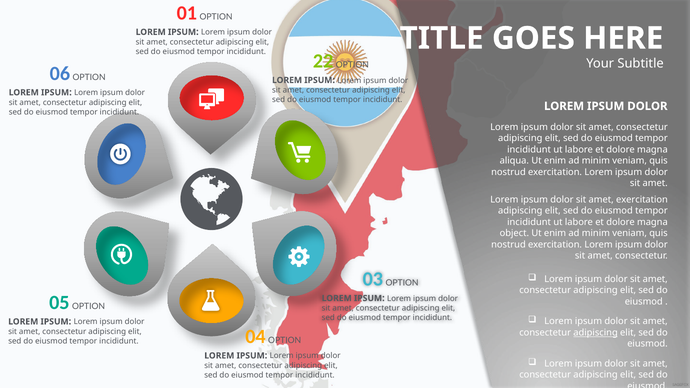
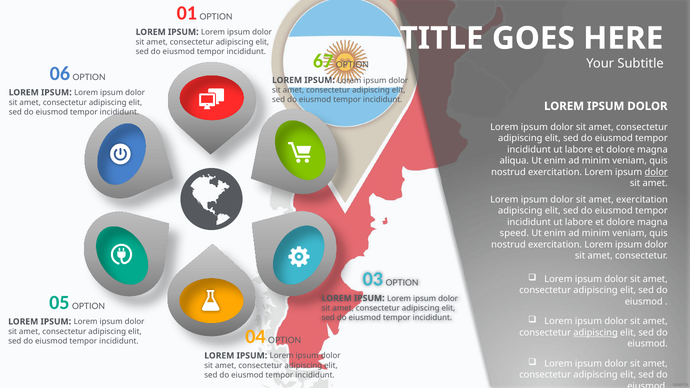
22: 22 -> 67
dolor at (656, 172) underline: none -> present
object: object -> speed
